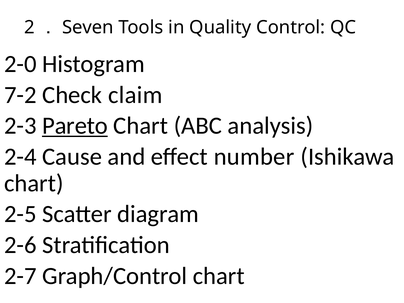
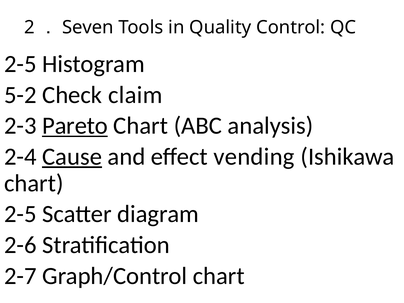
2-0 at (20, 64): 2-0 -> 2-5
7-2: 7-2 -> 5-2
Cause underline: none -> present
number: number -> vending
